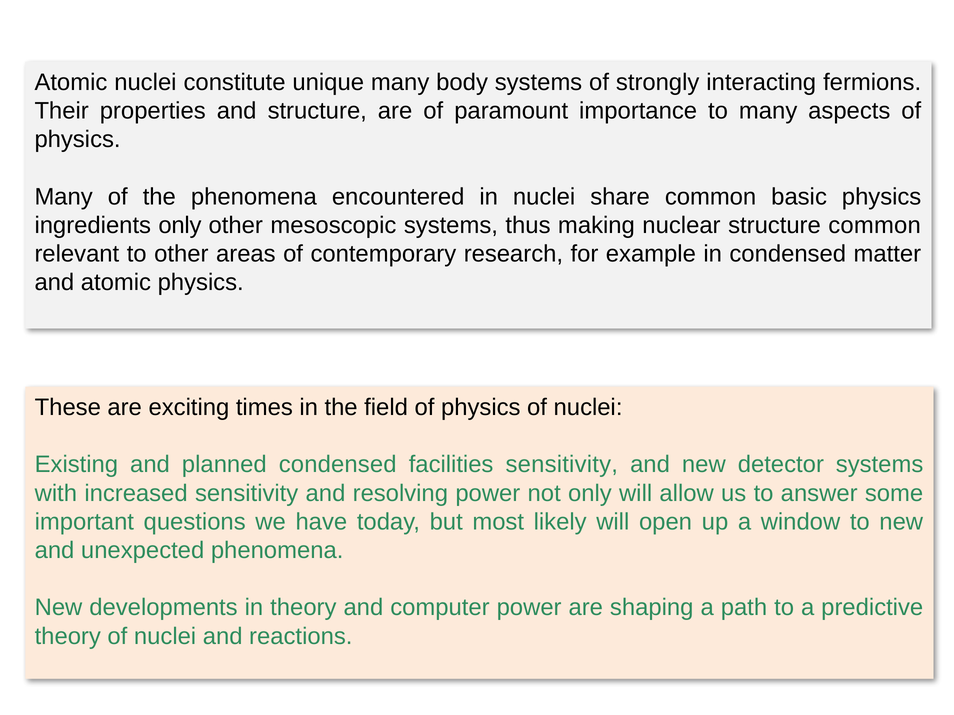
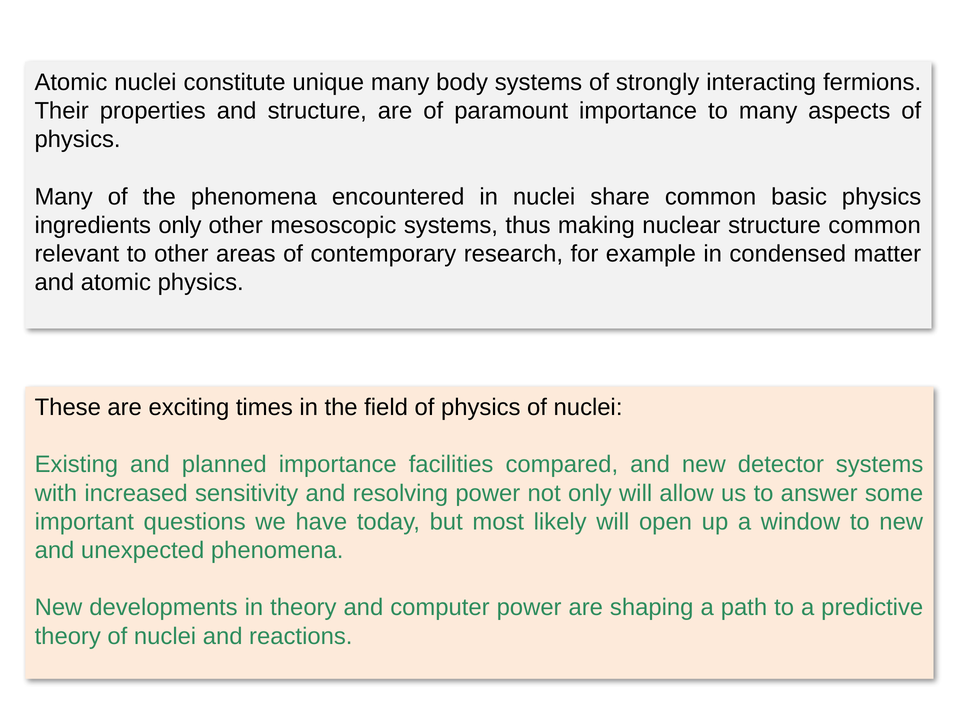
planned condensed: condensed -> importance
facilities sensitivity: sensitivity -> compared
